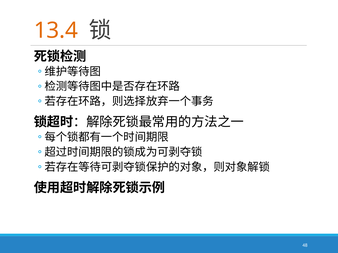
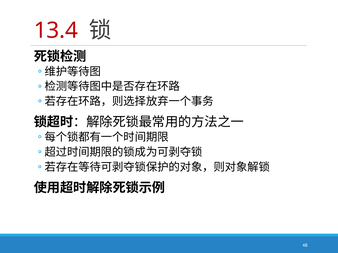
13.4 colour: orange -> red
